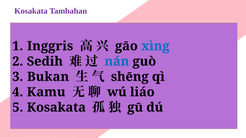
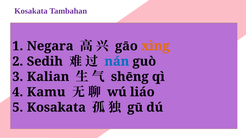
Inggris: Inggris -> Negara
xìng colour: blue -> orange
Bukan: Bukan -> Kalian
